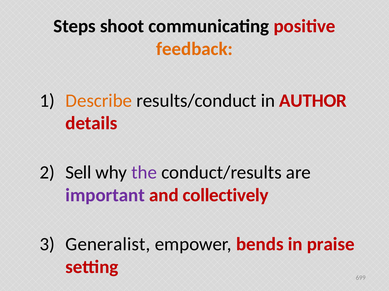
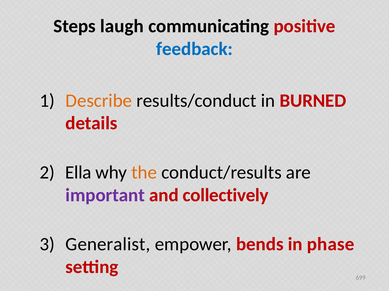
shoot: shoot -> laugh
feedback colour: orange -> blue
AUTHOR: AUTHOR -> BURNED
Sell: Sell -> Ella
the colour: purple -> orange
praise: praise -> phase
